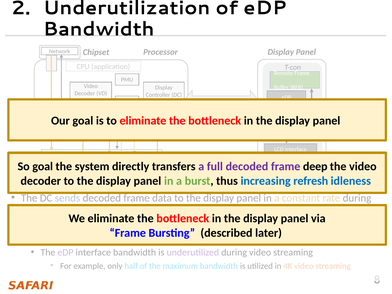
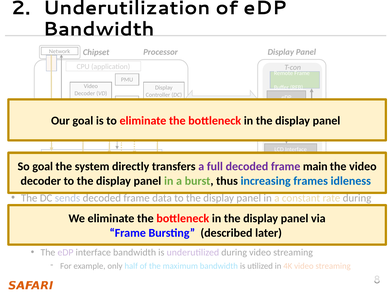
deep: deep -> main
increasing refresh: refresh -> frames
